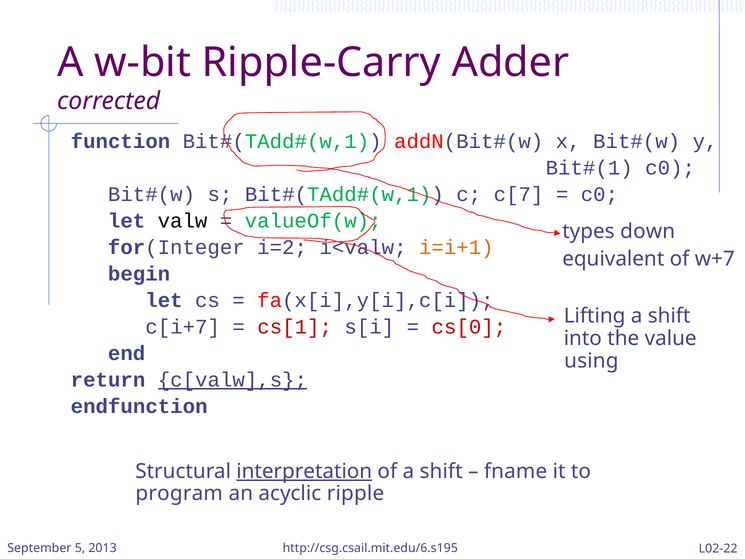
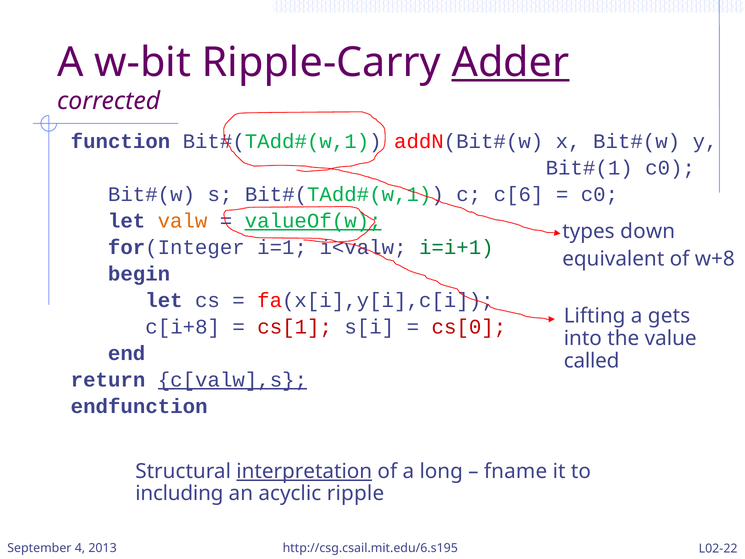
Adder underline: none -> present
c[7: c[7 -> c[6
valw colour: black -> orange
valueOf(w underline: none -> present
i=2: i=2 -> i=1
i=i+1 colour: orange -> green
w+7: w+7 -> w+8
Lifting a shift: shift -> gets
c[i+7: c[i+7 -> c[i+8
using: using -> called
of a shift: shift -> long
program: program -> including
5: 5 -> 4
